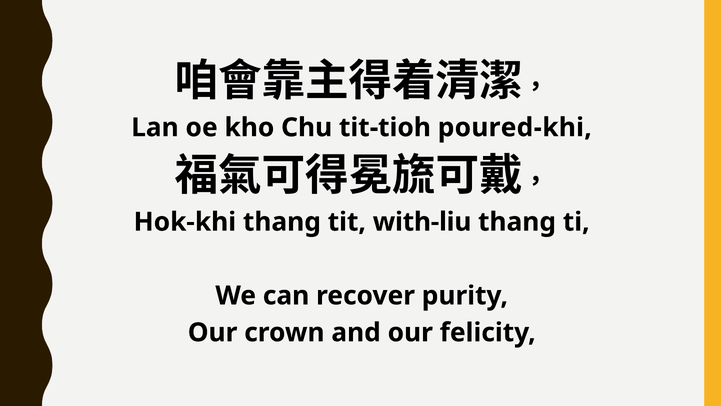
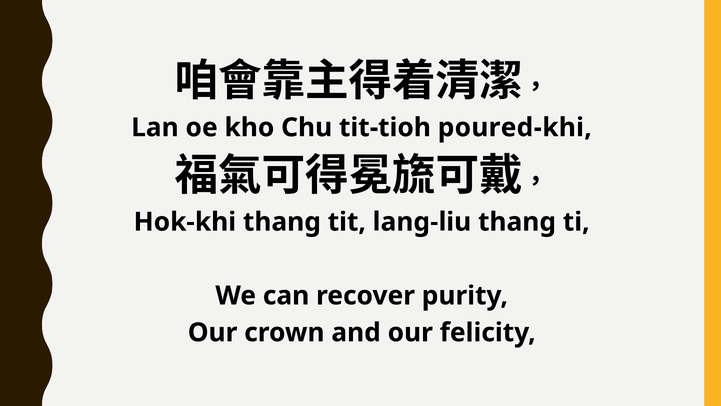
with-liu: with-liu -> lang-liu
